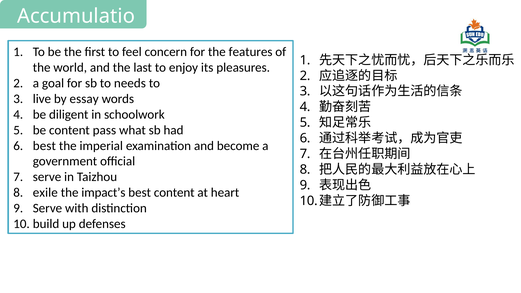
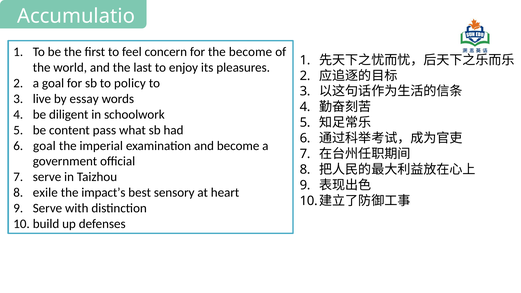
the features: features -> become
needs: needs -> policy
best at (44, 146): best -> goal
best content: content -> sensory
